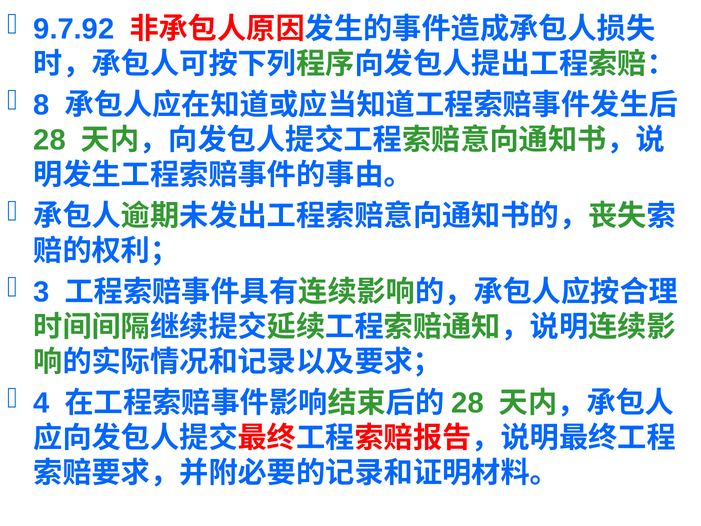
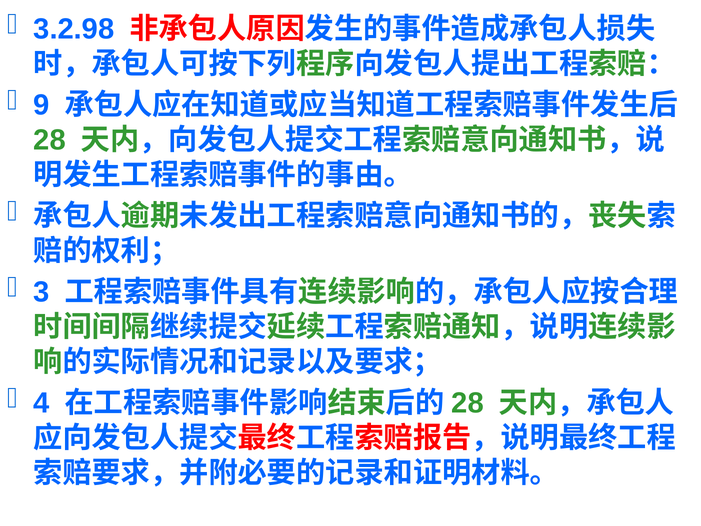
9.7.92: 9.7.92 -> 3.2.98
8: 8 -> 9
